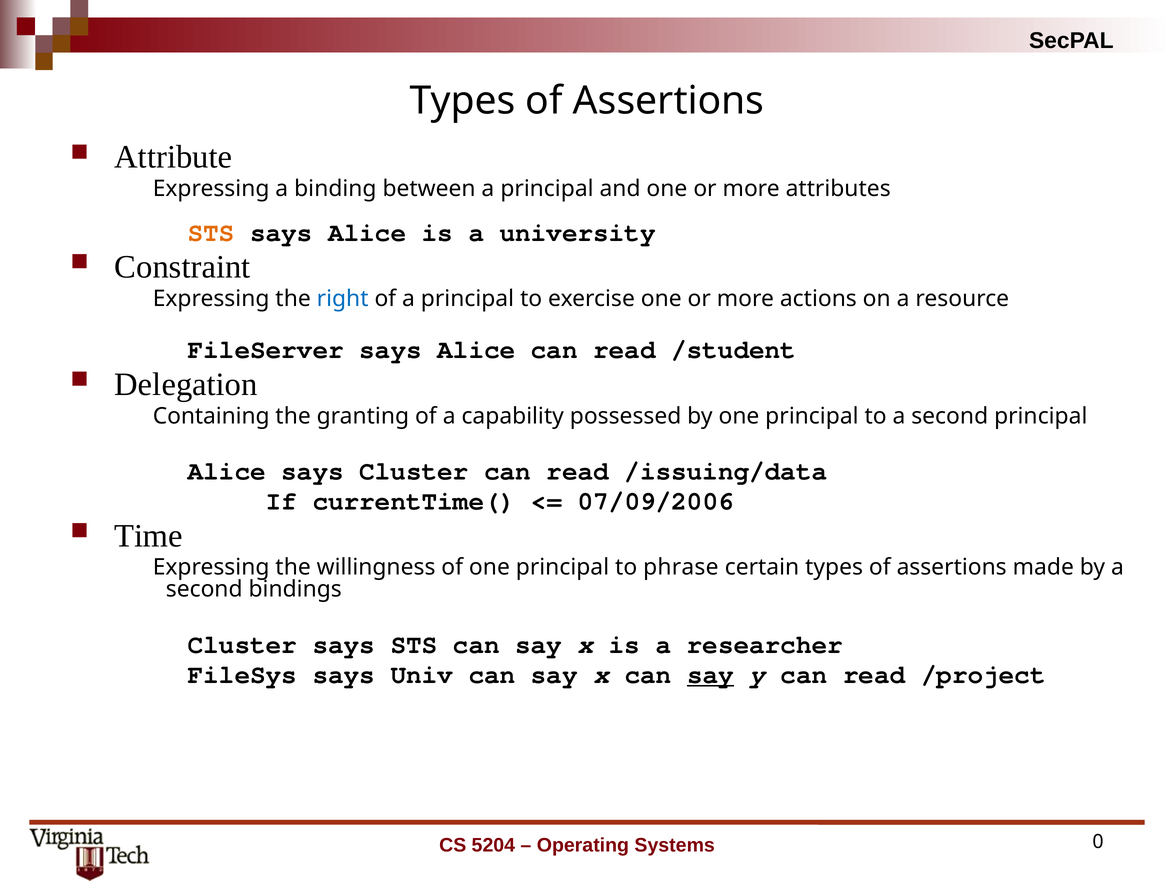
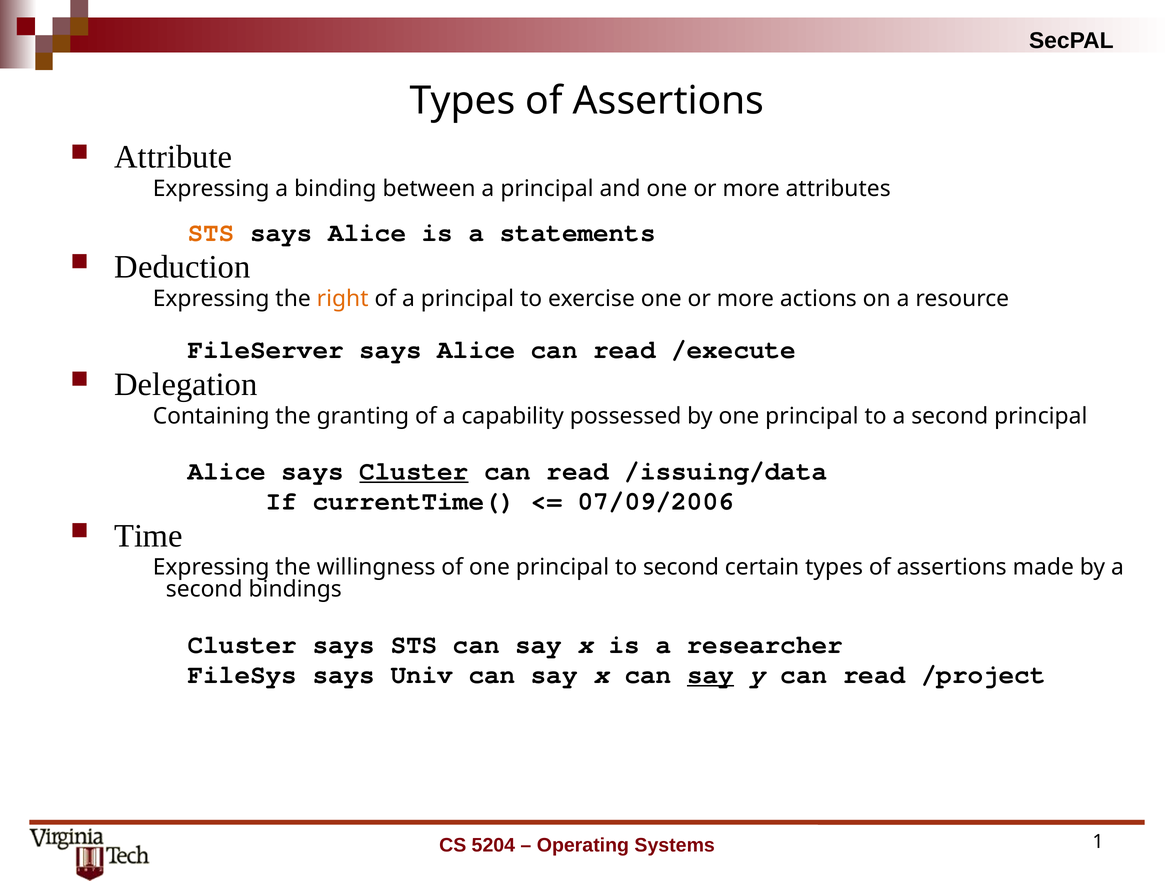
university: university -> statements
Constraint: Constraint -> Deduction
right colour: blue -> orange
/student: /student -> /execute
Cluster at (414, 471) underline: none -> present
to phrase: phrase -> second
0: 0 -> 1
